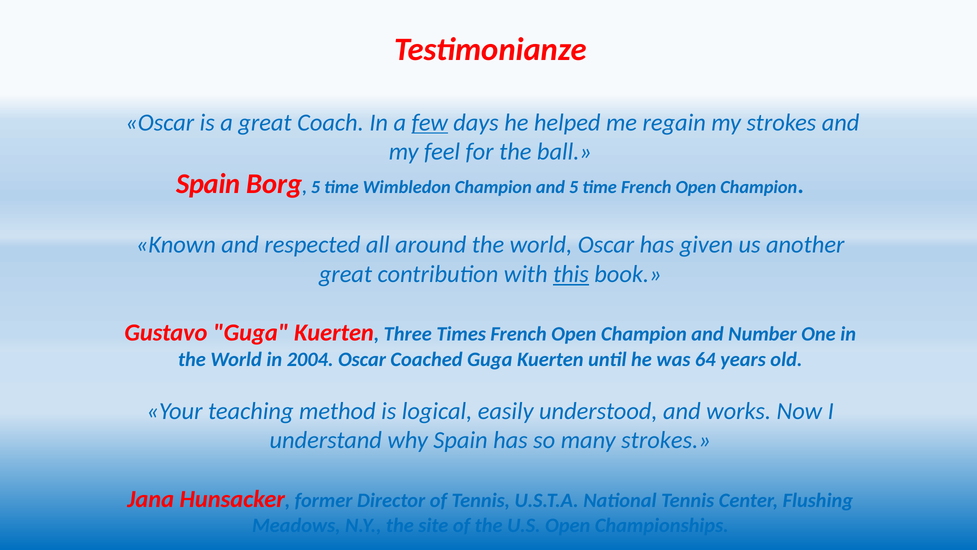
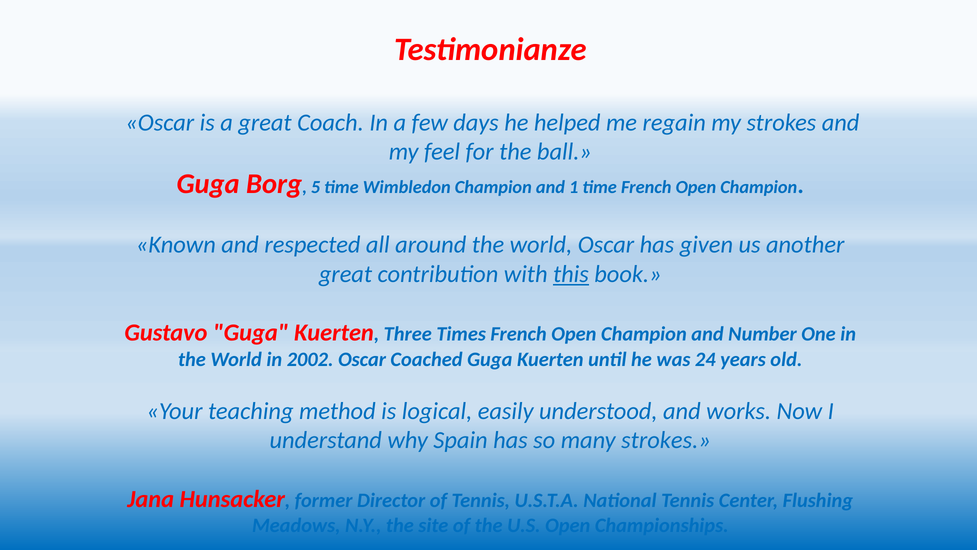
few underline: present -> none
Spain at (208, 184): Spain -> Guga
and 5: 5 -> 1
2004: 2004 -> 2002
64: 64 -> 24
